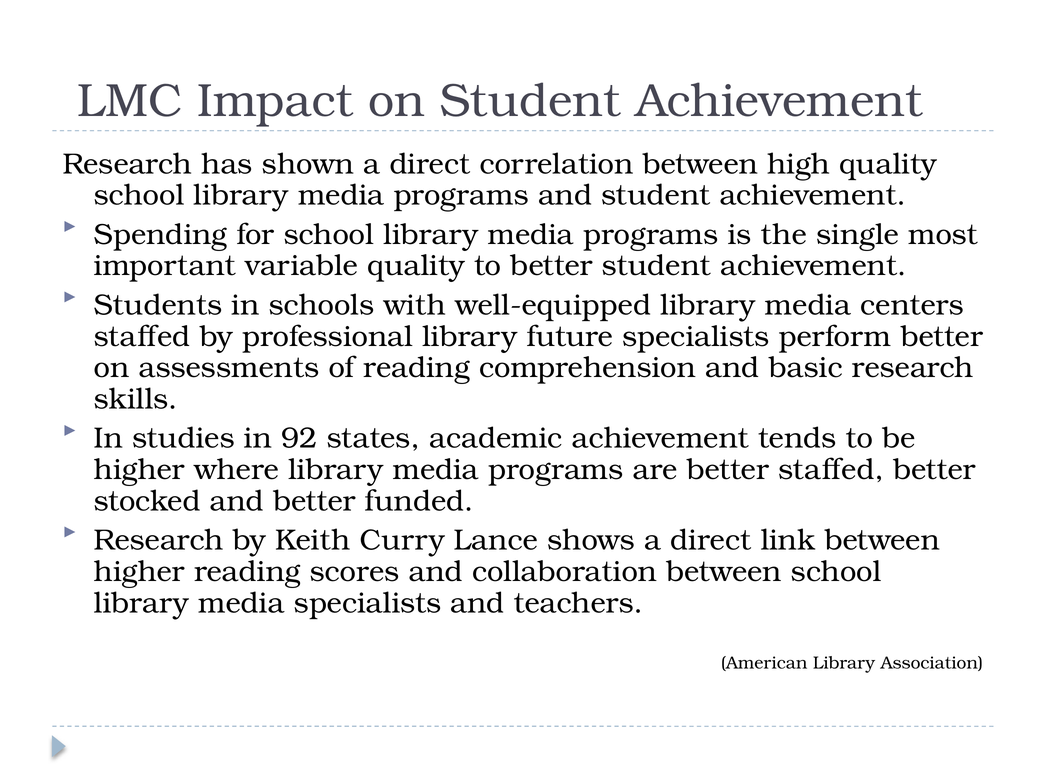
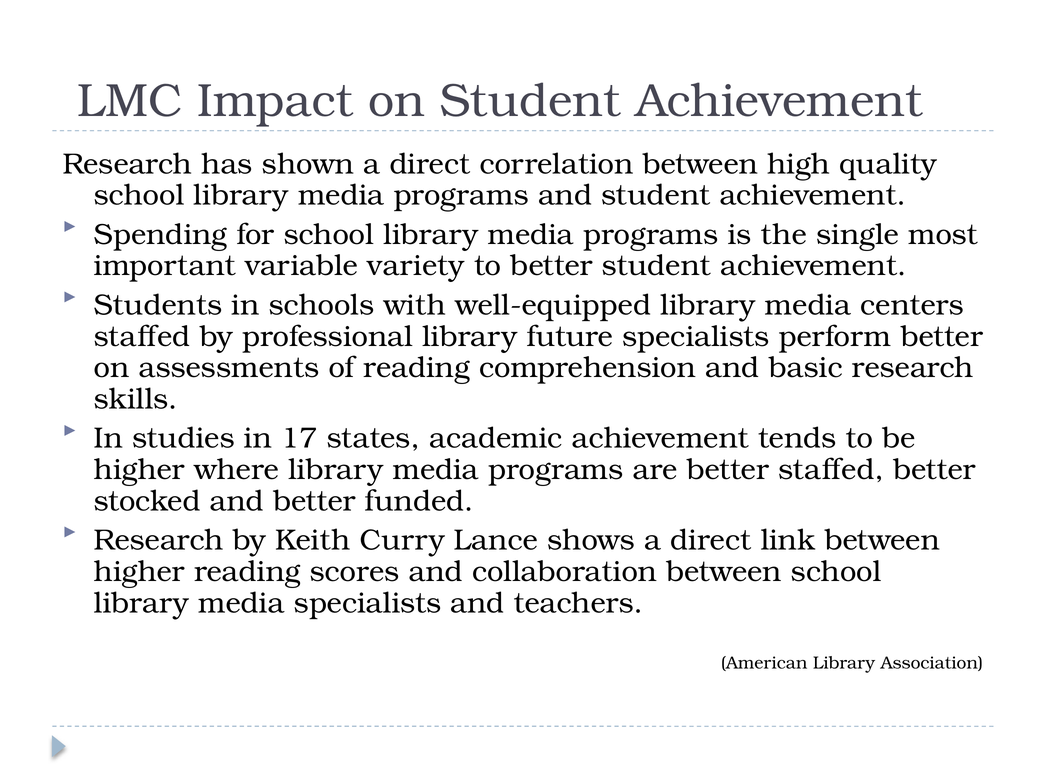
variable quality: quality -> variety
92: 92 -> 17
